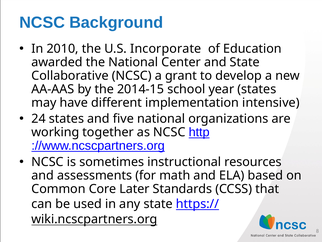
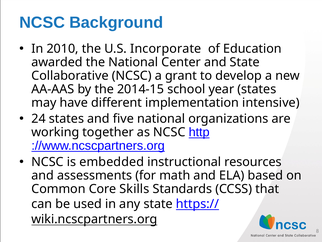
sometimes: sometimes -> embedded
Later: Later -> Skills
